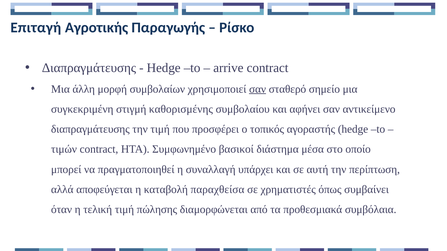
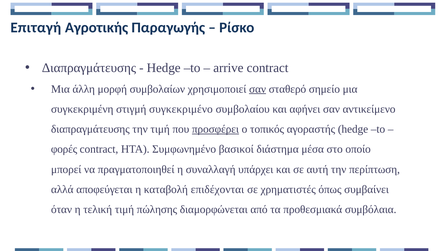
καθορισμένης: καθορισμένης -> συγκεκριμένο
προσφέρει underline: none -> present
τιμών: τιμών -> φορές
παραχθείσα: παραχθείσα -> επιδέχονται
